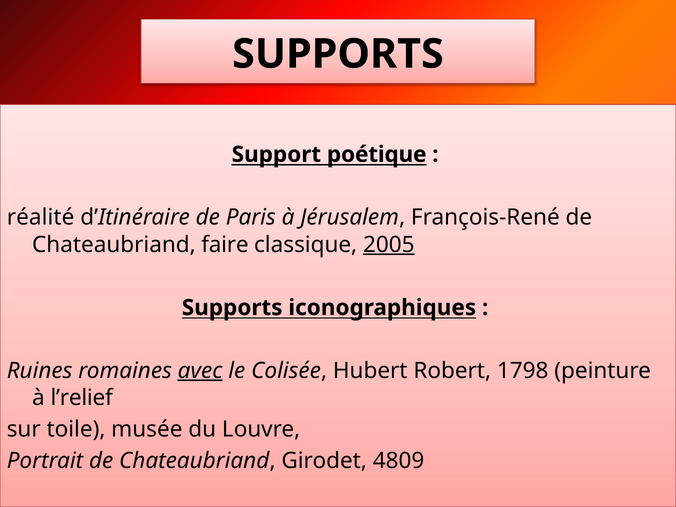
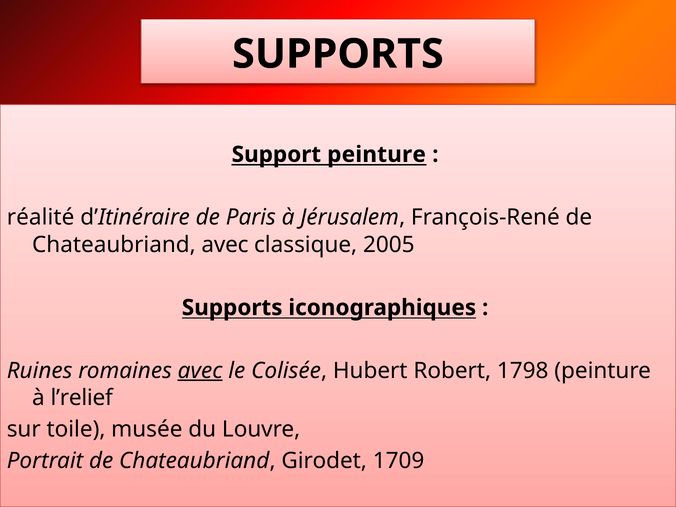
Support poétique: poétique -> peinture
Chateaubriand faire: faire -> avec
2005 underline: present -> none
4809: 4809 -> 1709
